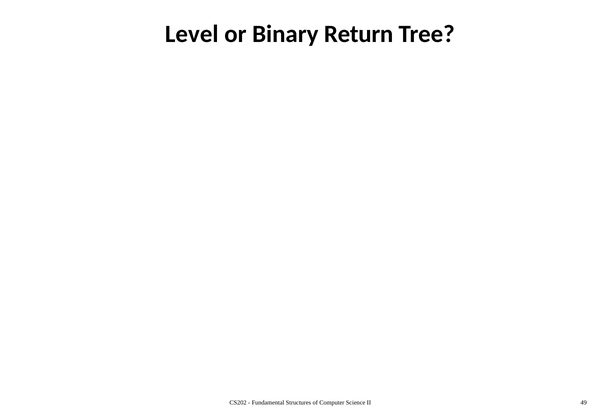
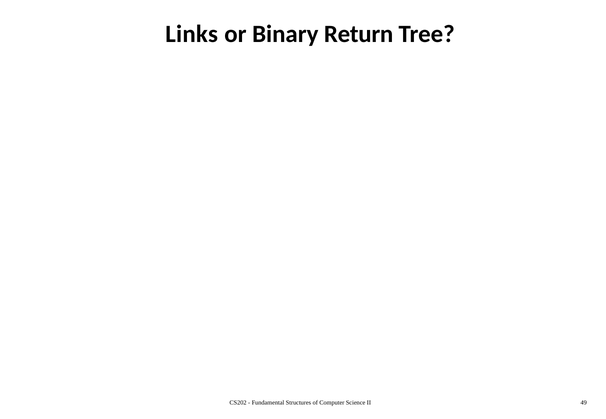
Level: Level -> Links
